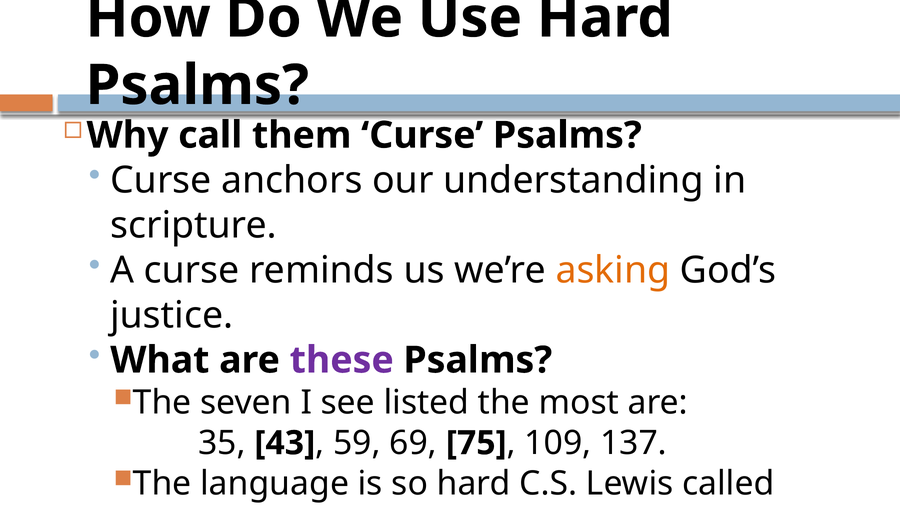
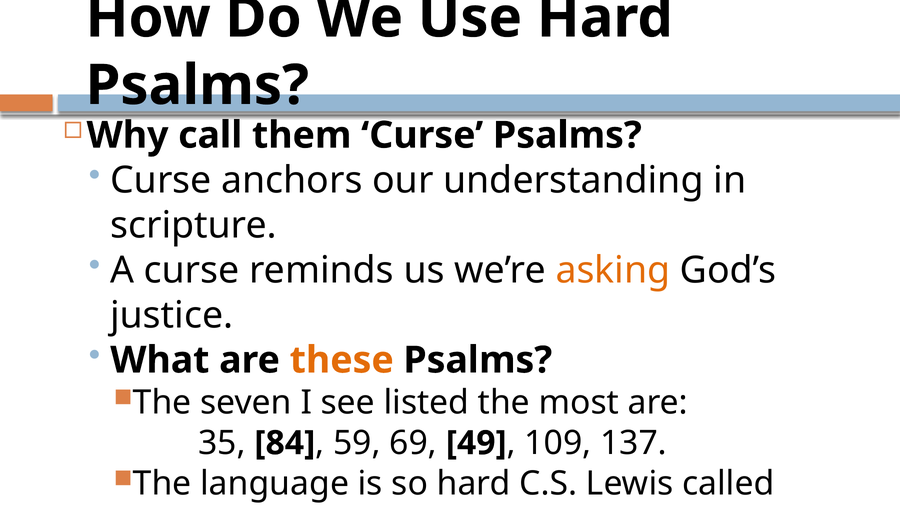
these colour: purple -> orange
43: 43 -> 84
75: 75 -> 49
